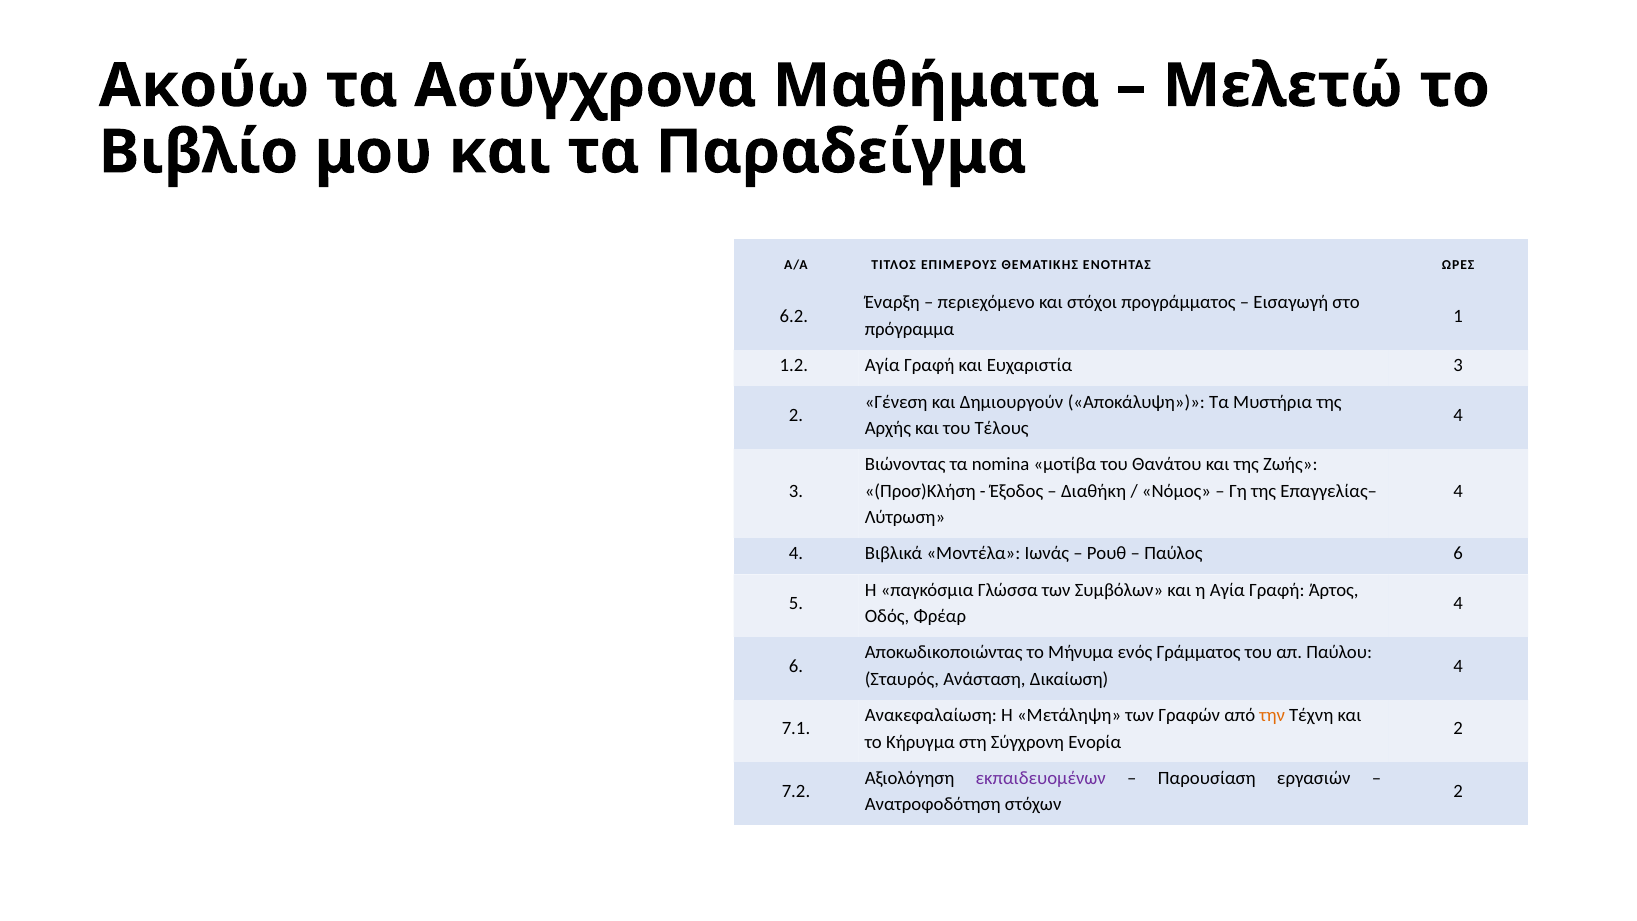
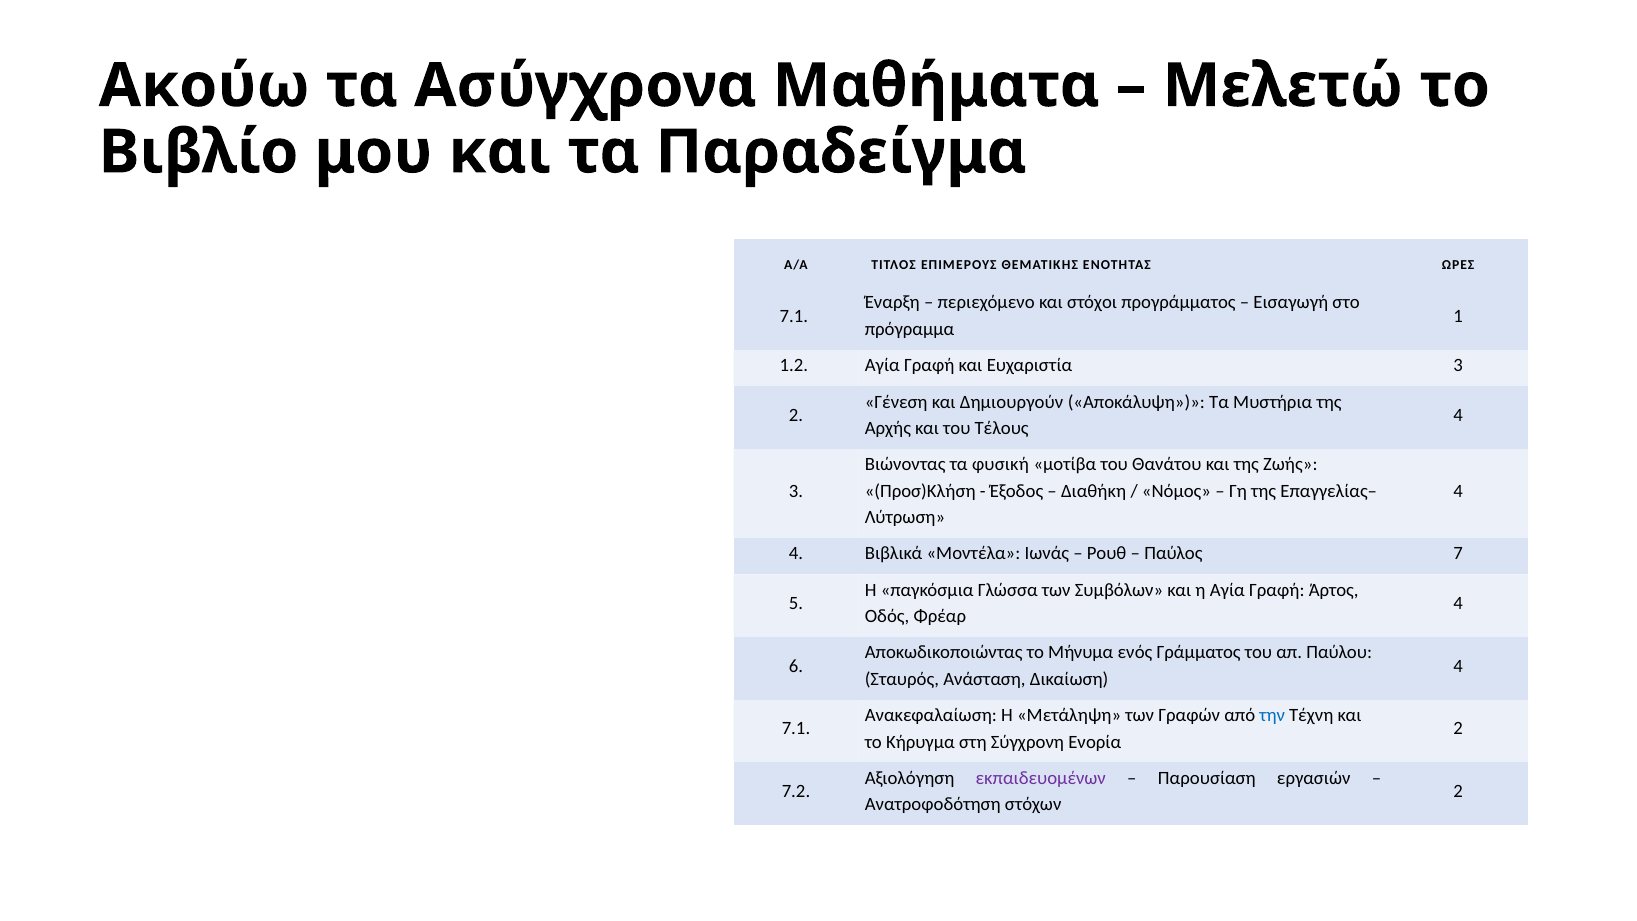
6.2 at (794, 316): 6.2 -> 7.1
nomina: nomina -> φυσική
Παύλος 6: 6 -> 7
την colour: orange -> blue
